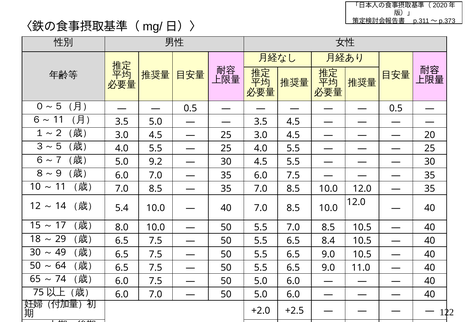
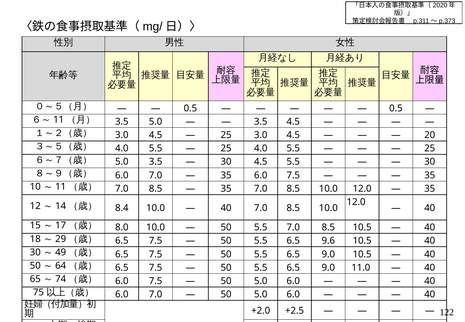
5.0 9.2: 9.2 -> 3.5
5.4: 5.4 -> 8.4
8.4: 8.4 -> 9.6
